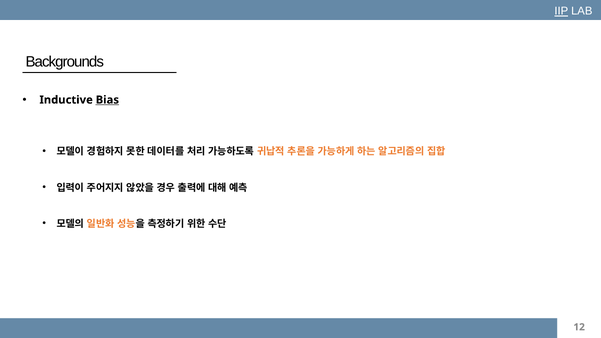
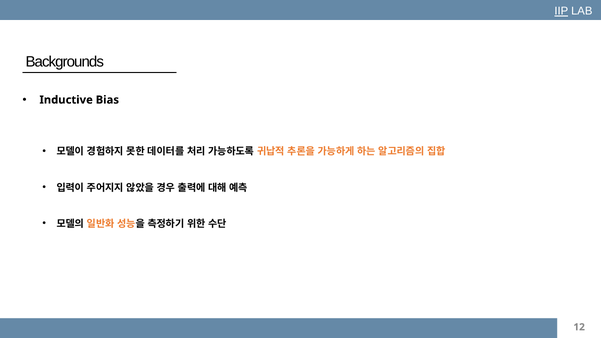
Bias underline: present -> none
